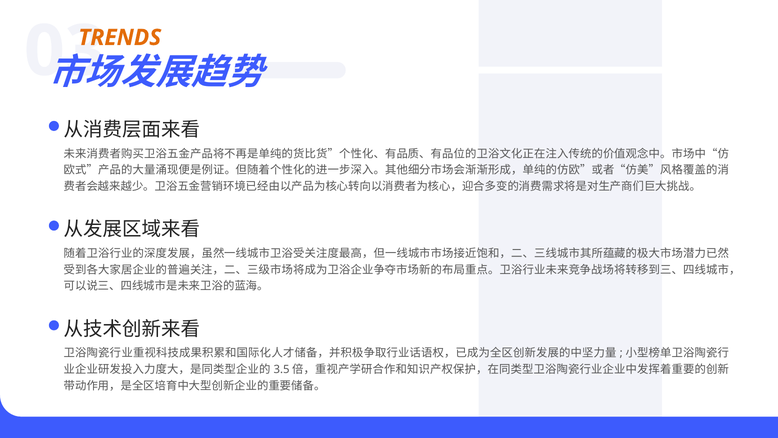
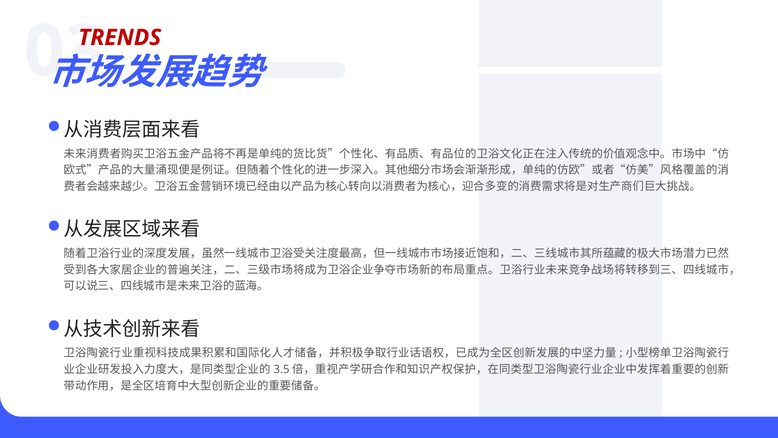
TRENDS colour: orange -> red
